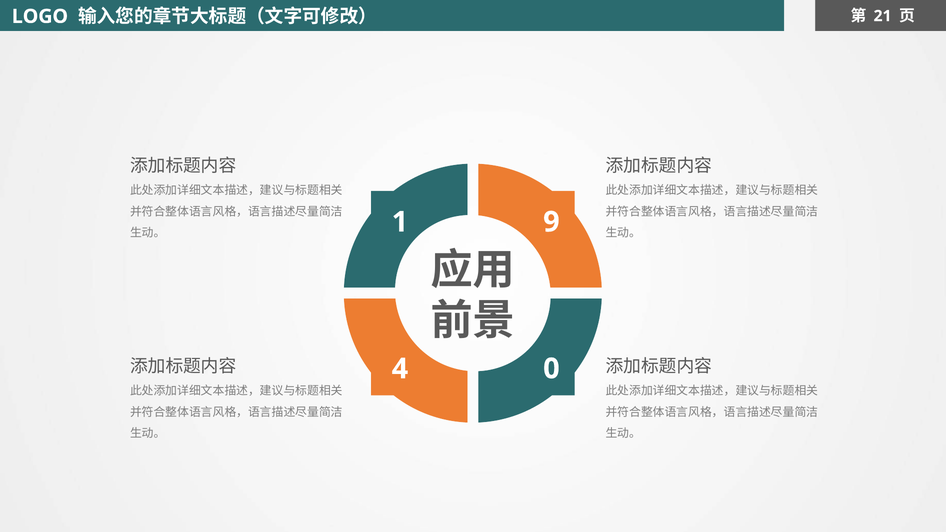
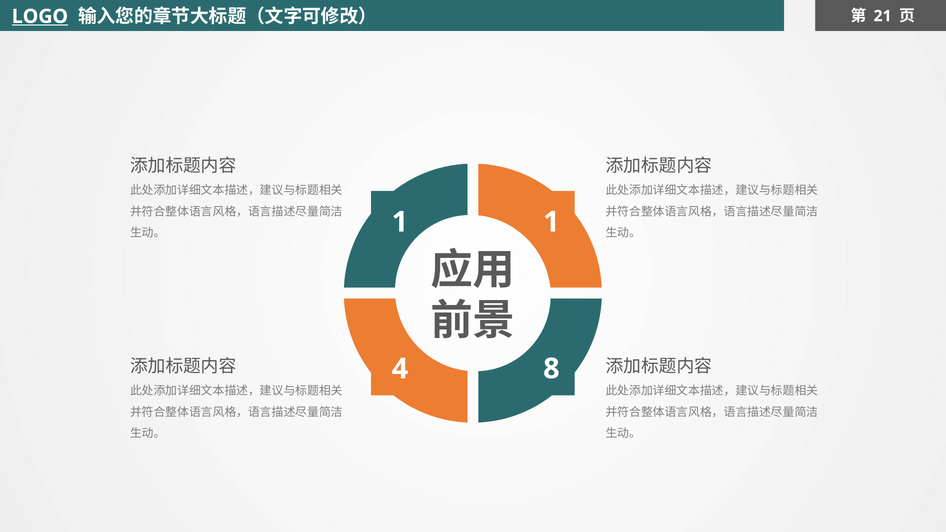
LOGO underline: none -> present
1 9: 9 -> 1
0: 0 -> 8
